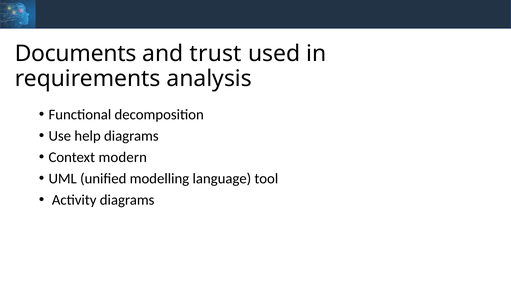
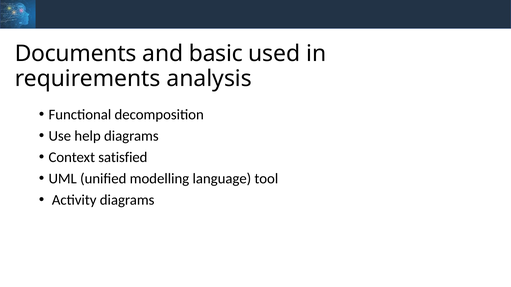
trust: trust -> basic
modern: modern -> satisfied
